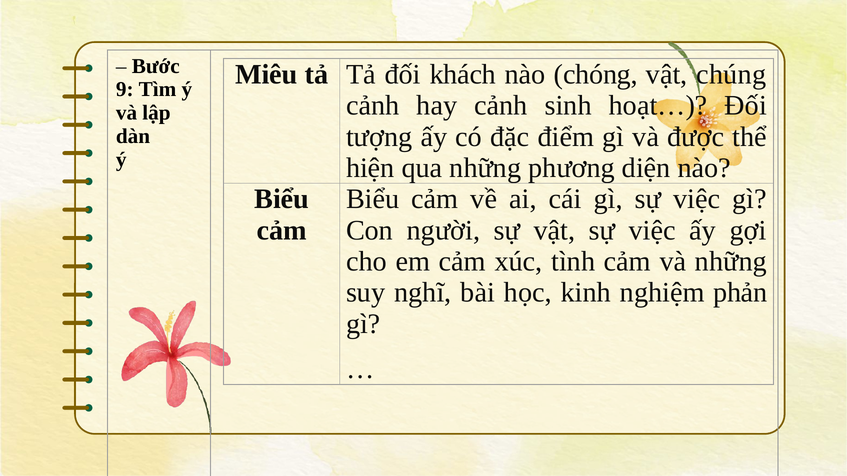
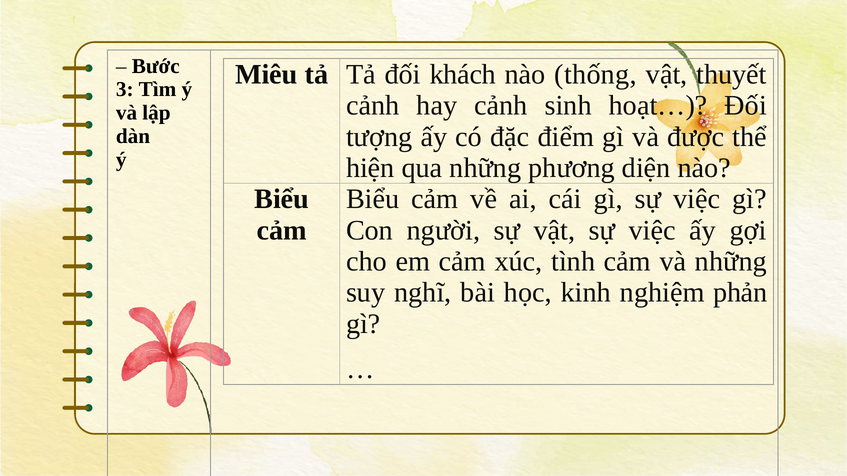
chóng: chóng -> thống
chúng: chúng -> thuyết
9: 9 -> 3
